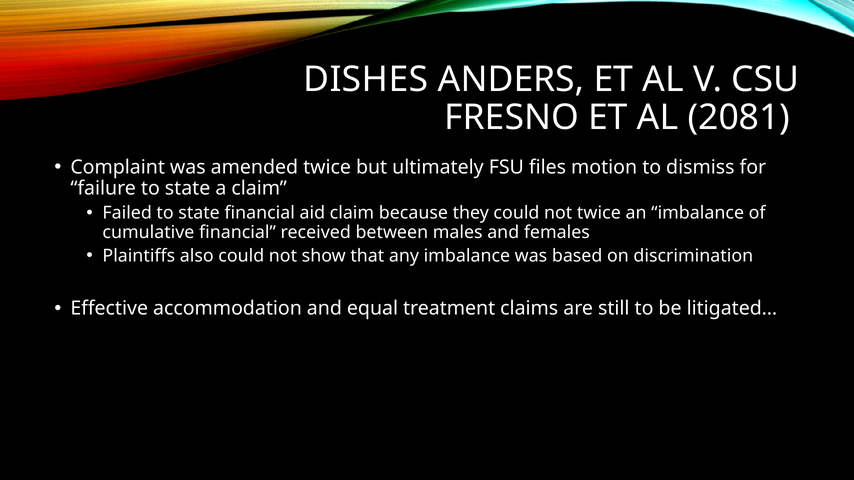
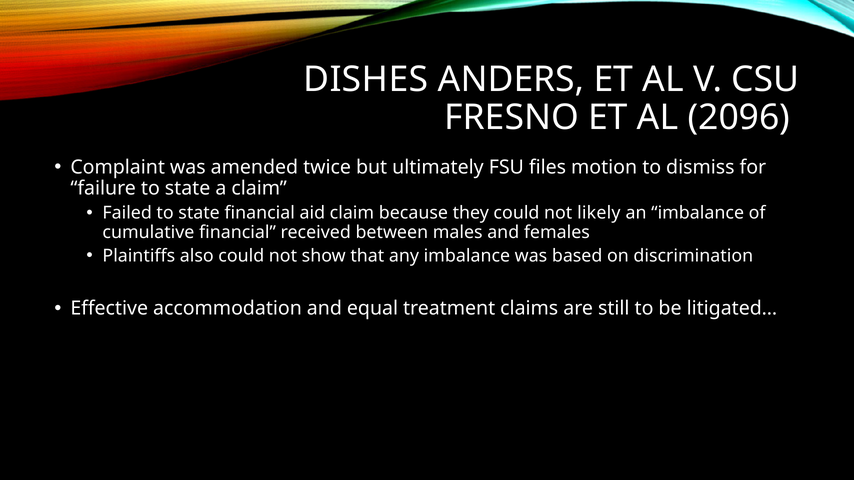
2081: 2081 -> 2096
not twice: twice -> likely
